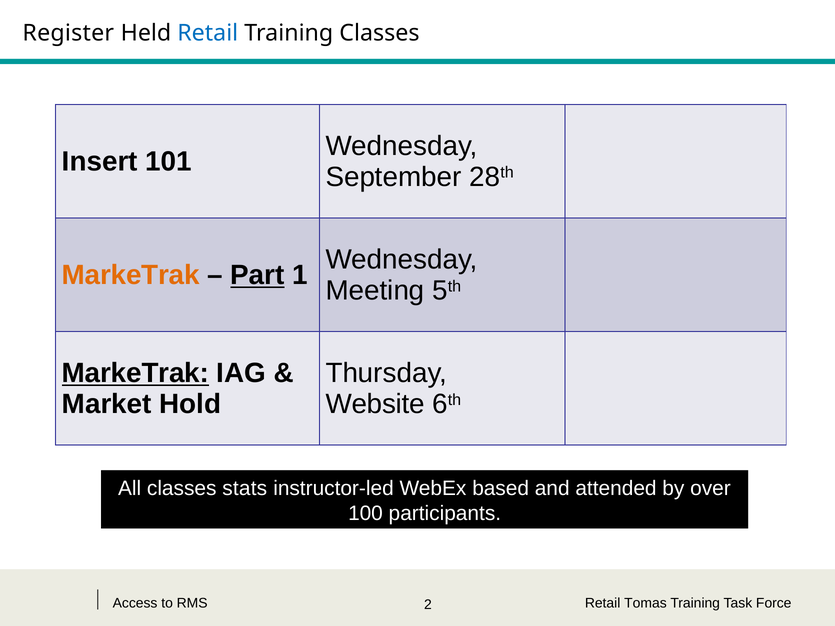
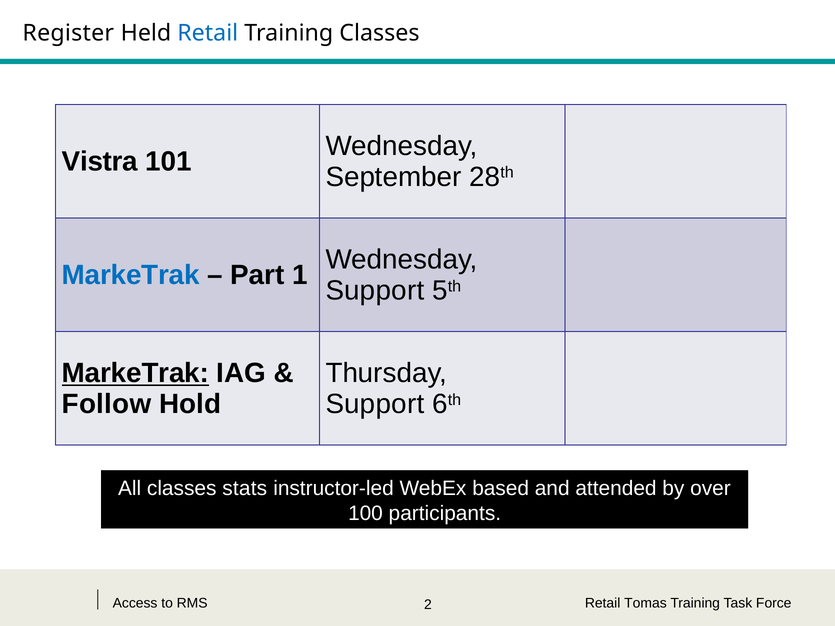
Insert: Insert -> Vistra
MarkeTrak at (131, 275) colour: orange -> blue
Part underline: present -> none
Meeting at (375, 291): Meeting -> Support
Market: Market -> Follow
Website at (375, 404): Website -> Support
